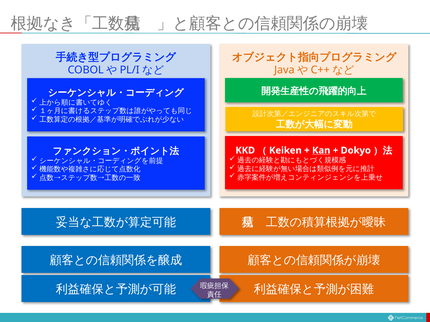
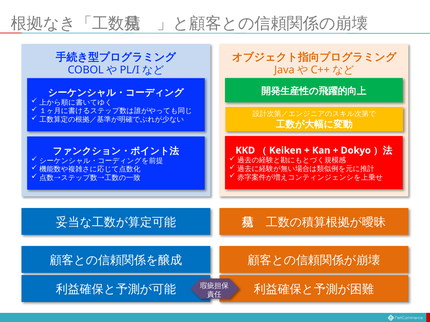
Kan underline: present -> none
